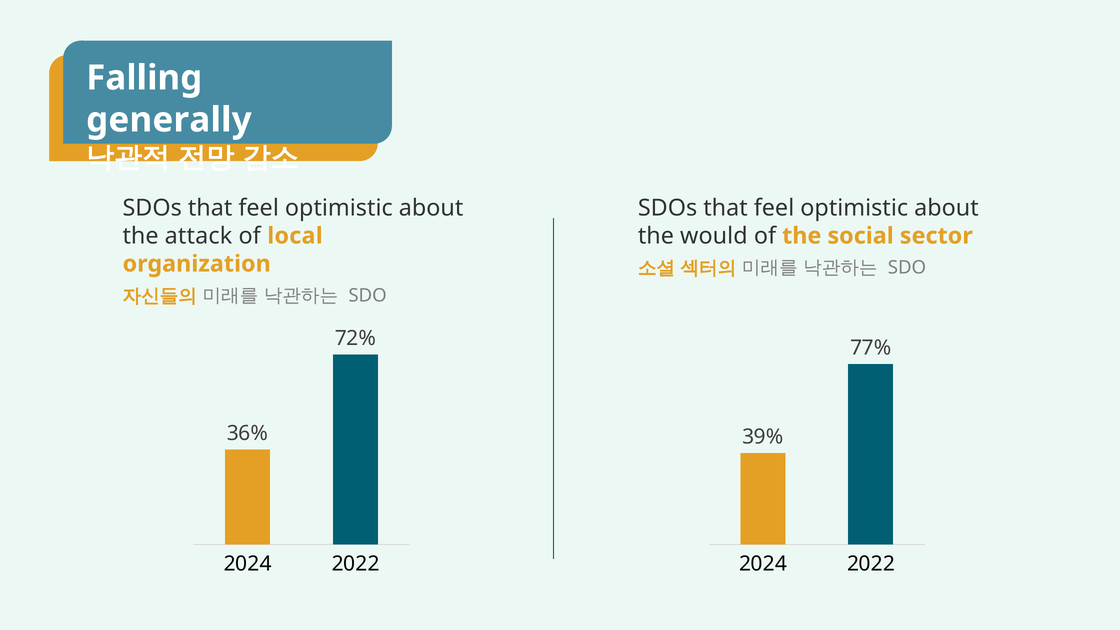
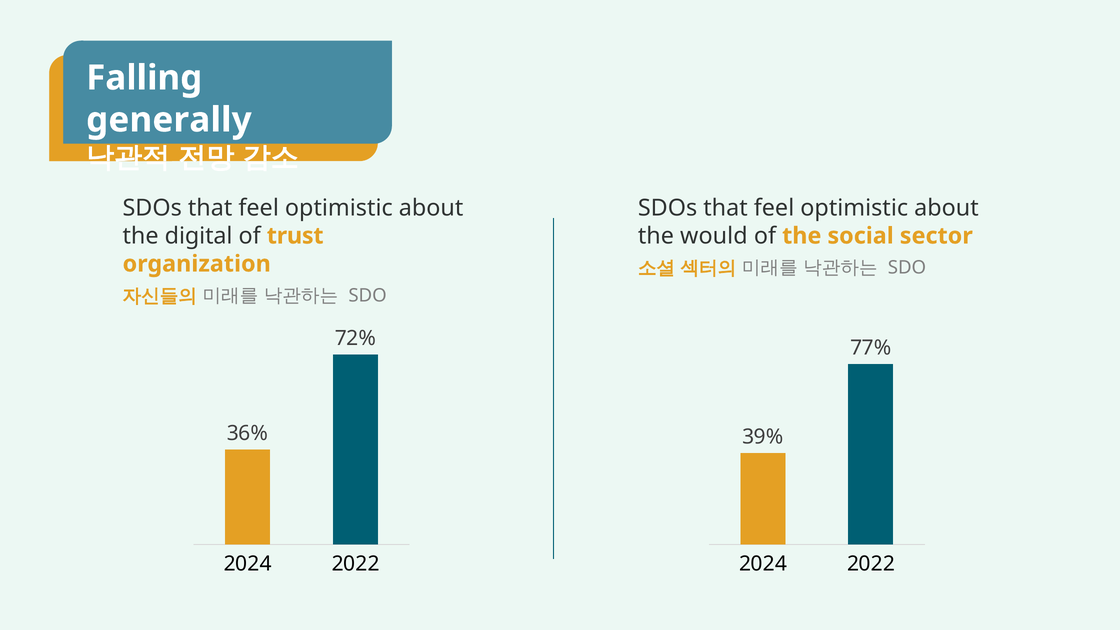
attack: attack -> digital
local: local -> trust
